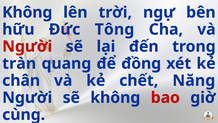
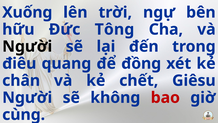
Không at (27, 12): Không -> Xuống
Người at (27, 46) colour: red -> black
tràn: tràn -> điêu
Năng: Năng -> Giêsu
